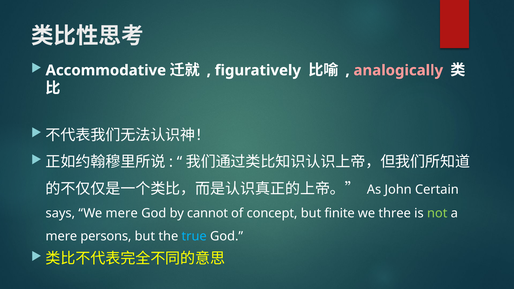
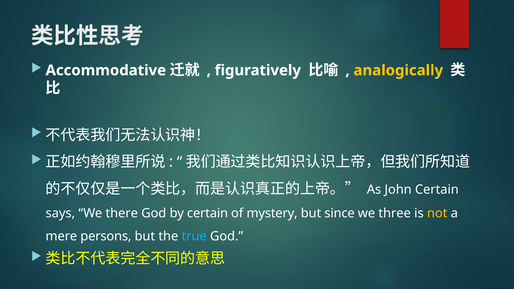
analogically colour: pink -> yellow
We mere: mere -> there
by cannot: cannot -> certain
concept: concept -> mystery
finite: finite -> since
not colour: light green -> yellow
